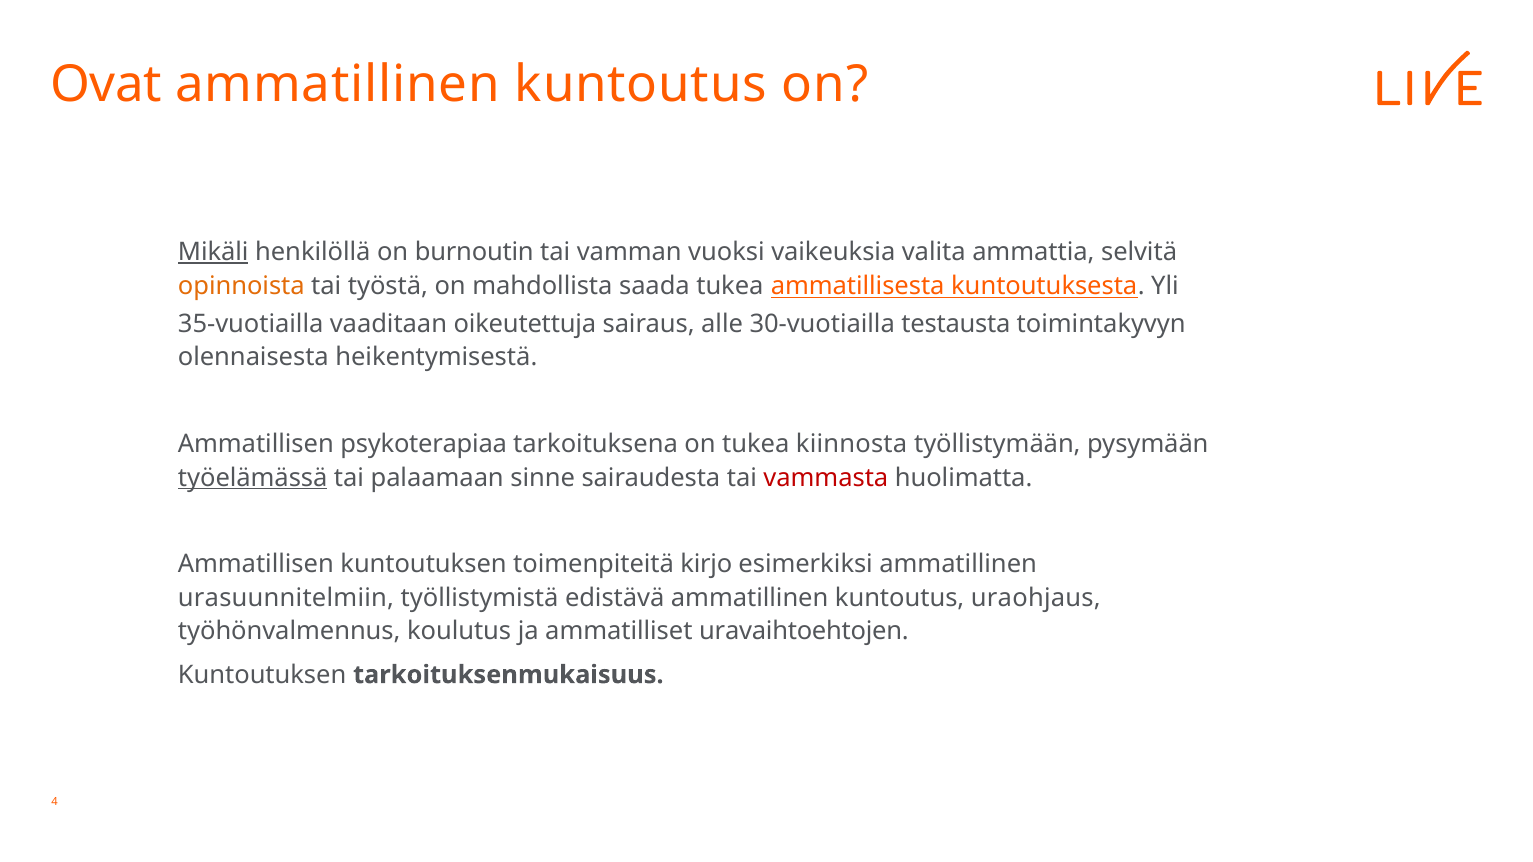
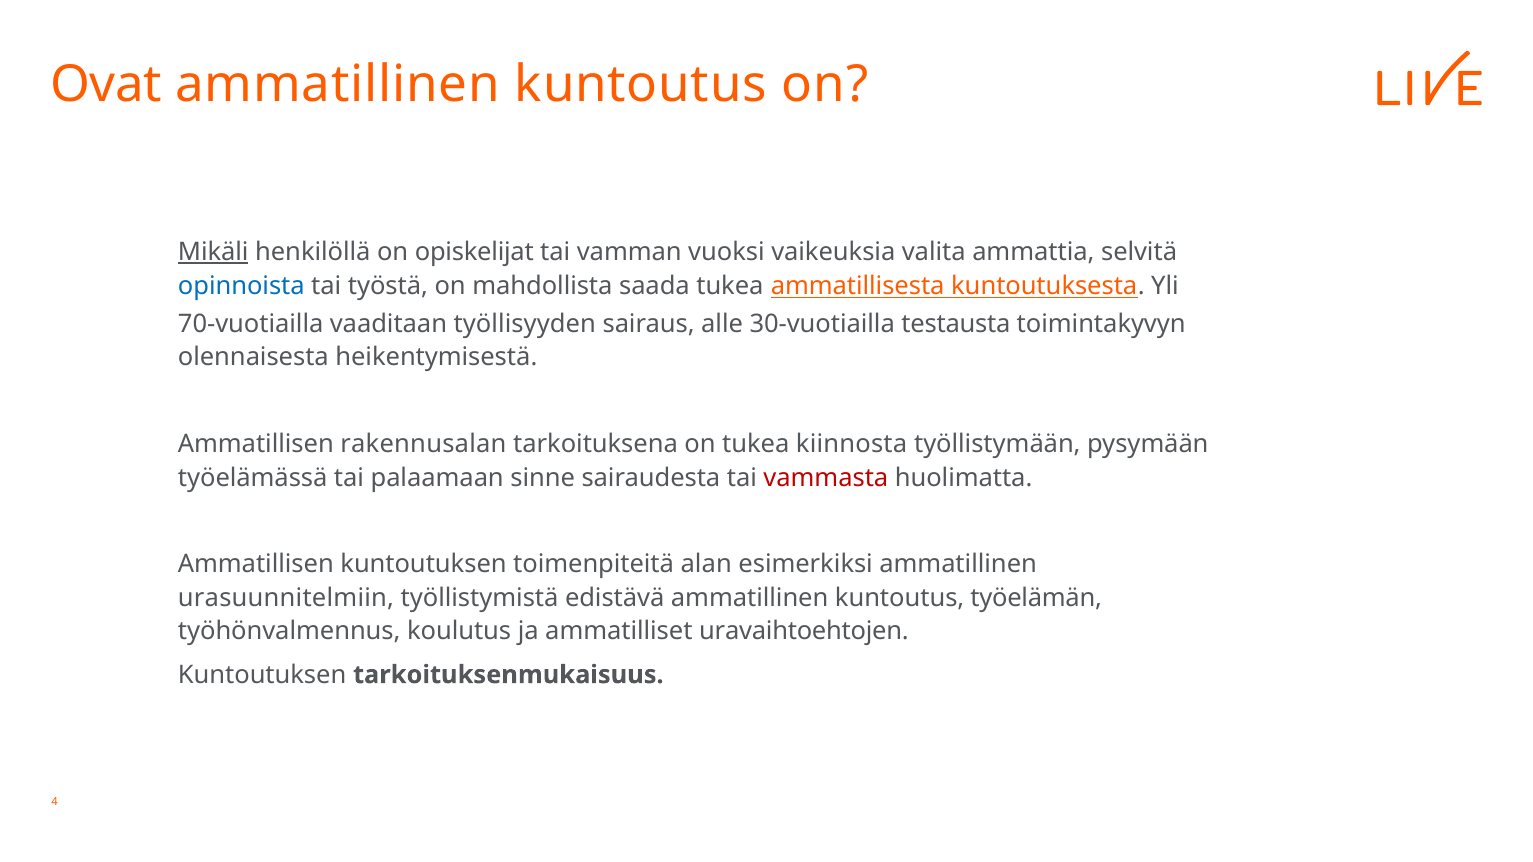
burnoutin: burnoutin -> opiskelijat
opinnoista colour: orange -> blue
35-vuotiailla: 35-vuotiailla -> 70-vuotiailla
oikeutettuja: oikeutettuja -> työllisyyden
psykoterapiaa: psykoterapiaa -> rakennusalan
työelämässä underline: present -> none
kirjo: kirjo -> alan
uraohjaus: uraohjaus -> työelämän
